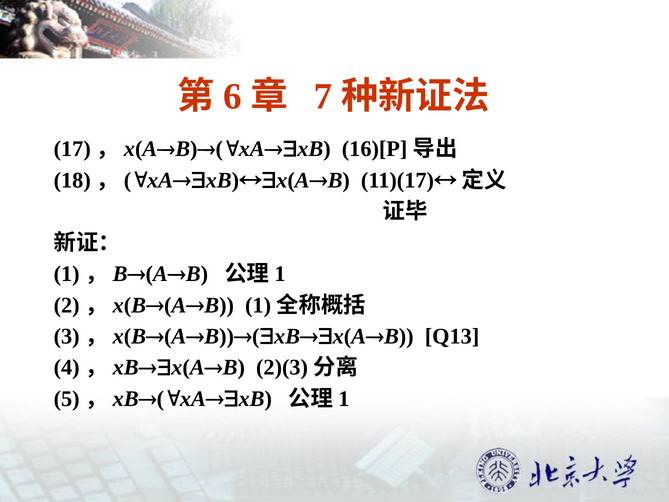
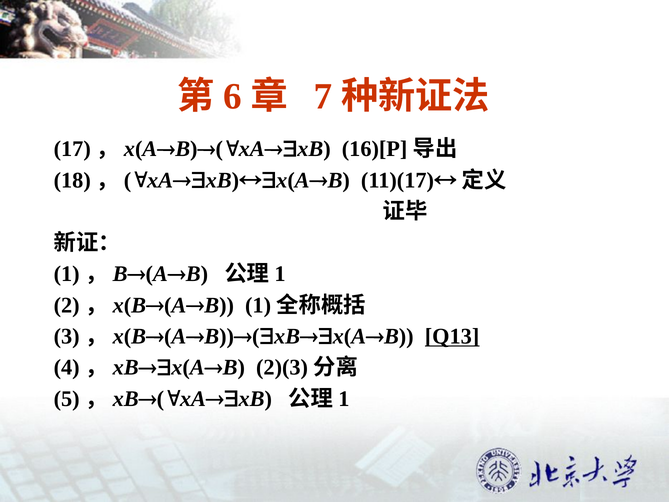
Q13 underline: none -> present
